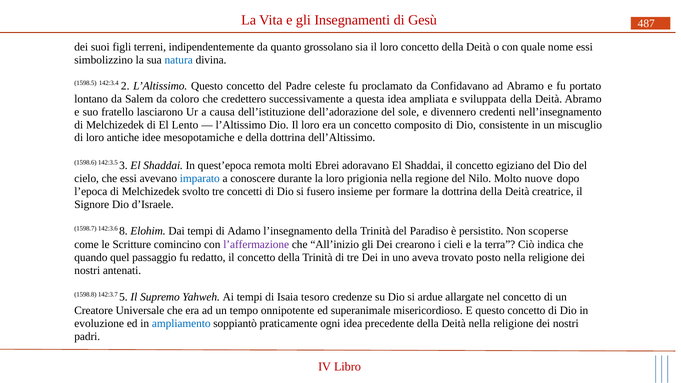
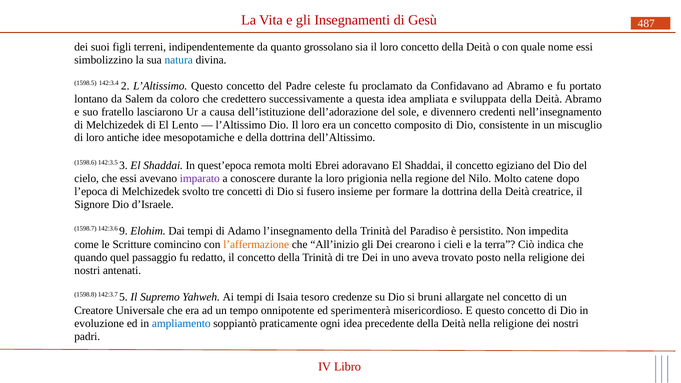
imparato colour: blue -> purple
nuove: nuove -> catene
8: 8 -> 9
scoperse: scoperse -> impedita
l’affermazione colour: purple -> orange
ardue: ardue -> bruni
superanimale: superanimale -> sperimenterà
